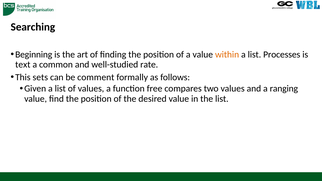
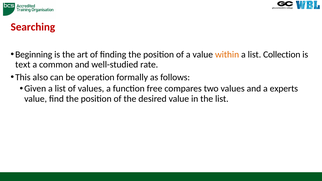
Searching colour: black -> red
Processes: Processes -> Collection
sets: sets -> also
comment: comment -> operation
ranging: ranging -> experts
